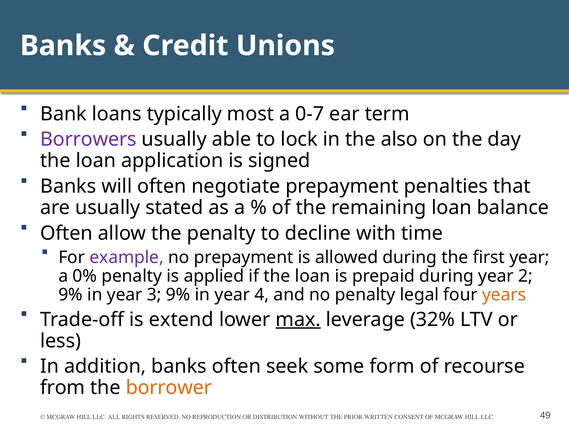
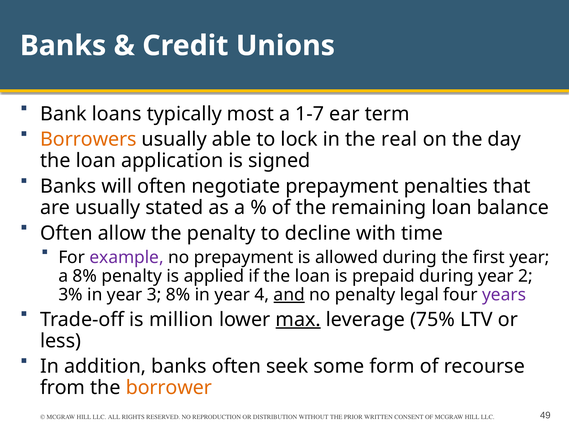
0-7: 0-7 -> 1-7
Borrowers colour: purple -> orange
also: also -> real
a 0%: 0% -> 8%
9% at (71, 295): 9% -> 3%
3 9%: 9% -> 8%
and underline: none -> present
years colour: orange -> purple
extend: extend -> million
32%: 32% -> 75%
